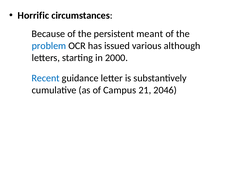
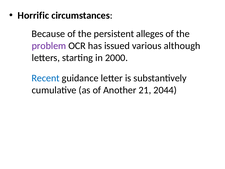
meant: meant -> alleges
problem colour: blue -> purple
Campus: Campus -> Another
2046: 2046 -> 2044
